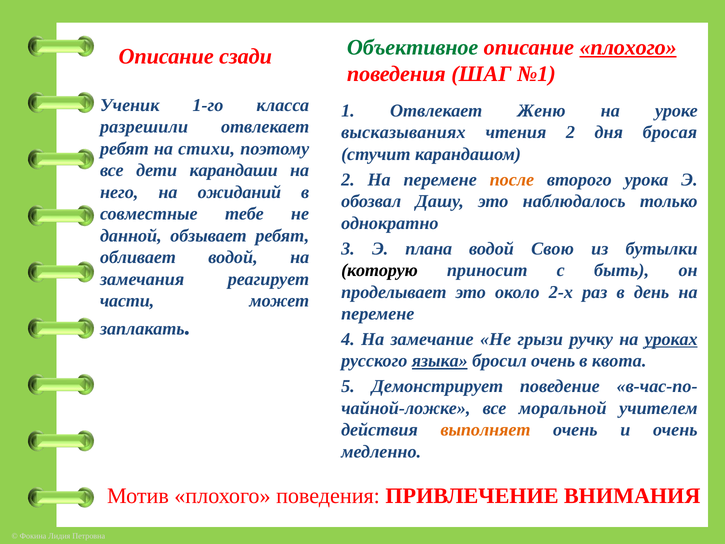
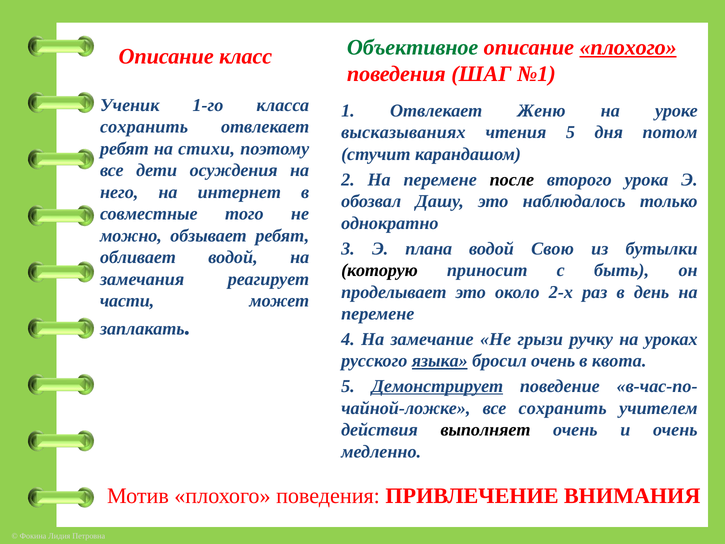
сзади: сзади -> класс
разрешили at (144, 127): разрешили -> сохранить
чтения 2: 2 -> 5
бросая: бросая -> потом
карандаши: карандаши -> осуждения
после colour: orange -> black
ожиданий: ожиданий -> интернет
тебе: тебе -> того
данной: данной -> можно
уроках underline: present -> none
Демонстрирует underline: none -> present
все моральной: моральной -> сохранить
выполняет colour: orange -> black
